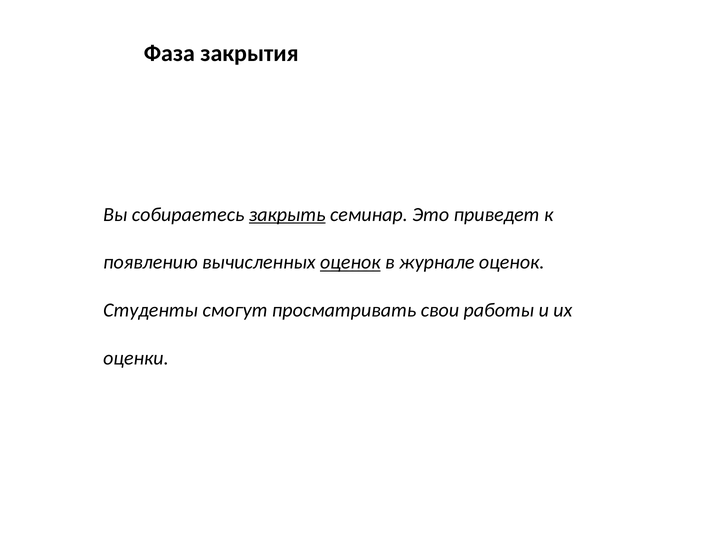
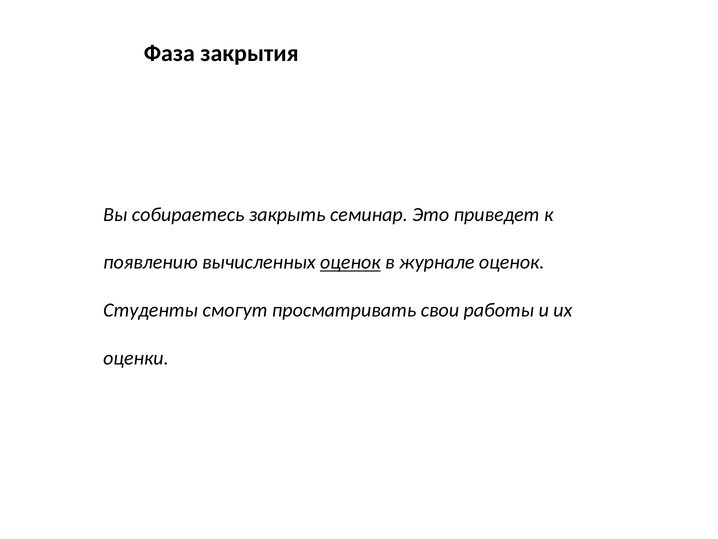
закрыть underline: present -> none
